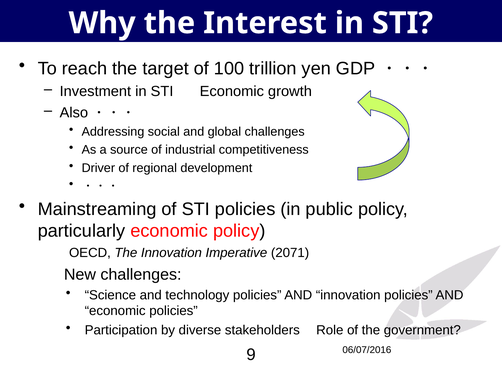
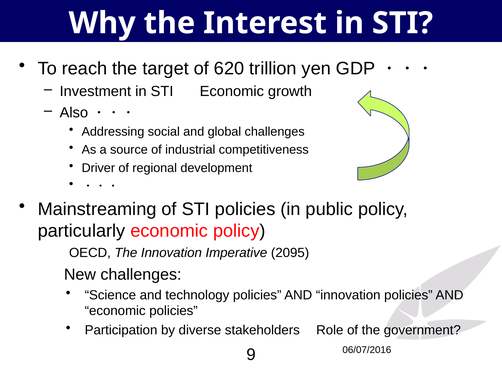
100: 100 -> 620
2071: 2071 -> 2095
